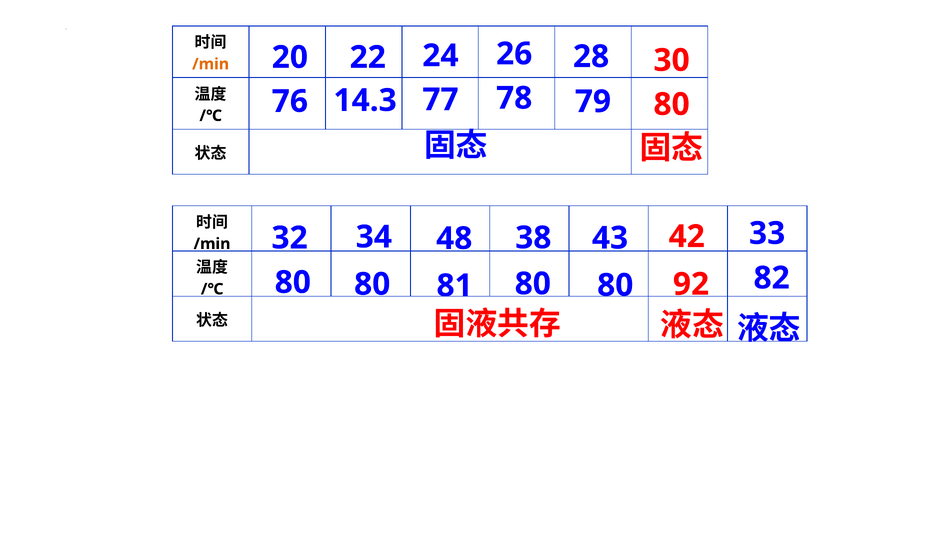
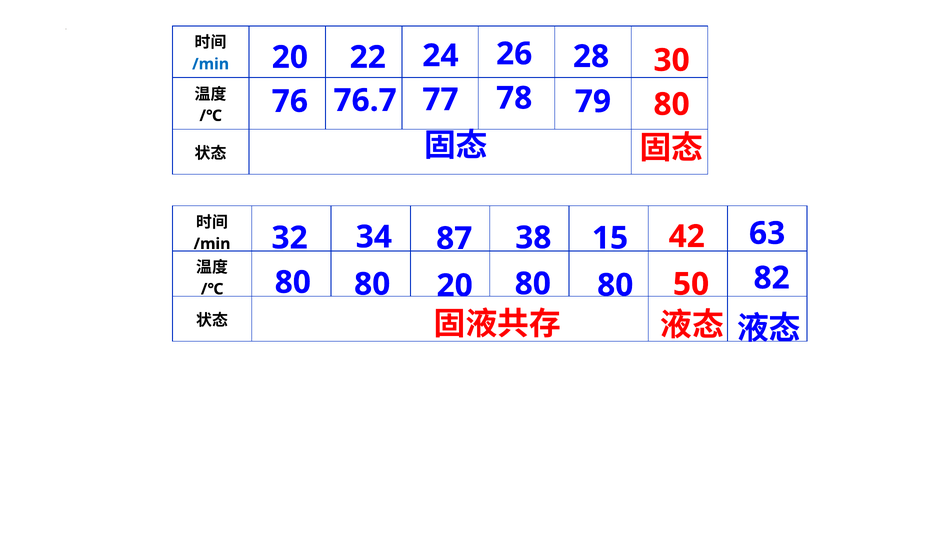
/min at (211, 64) colour: orange -> blue
14.3: 14.3 -> 76.7
48: 48 -> 87
43: 43 -> 15
33: 33 -> 63
80 81: 81 -> 20
92: 92 -> 50
